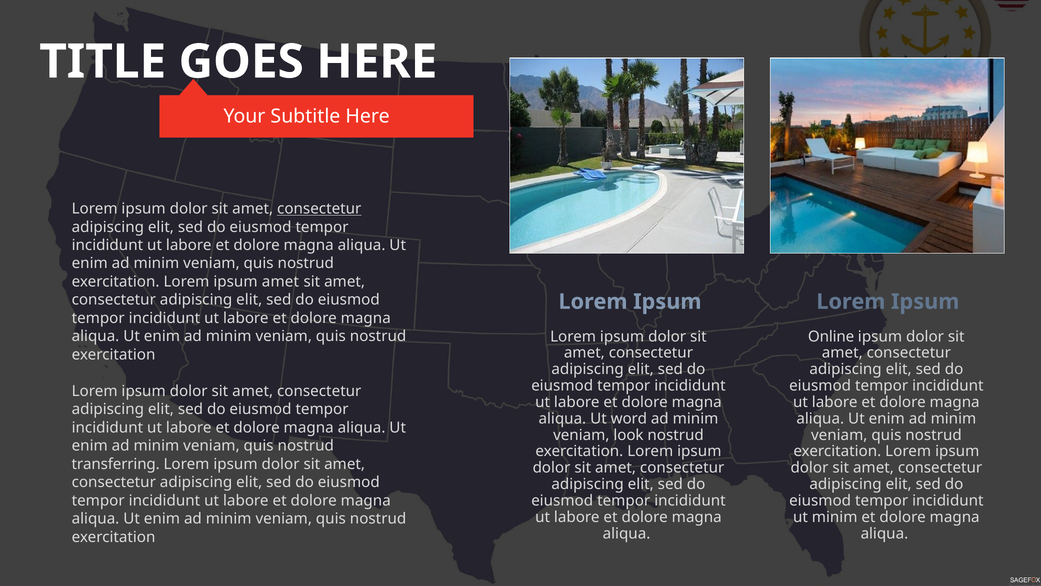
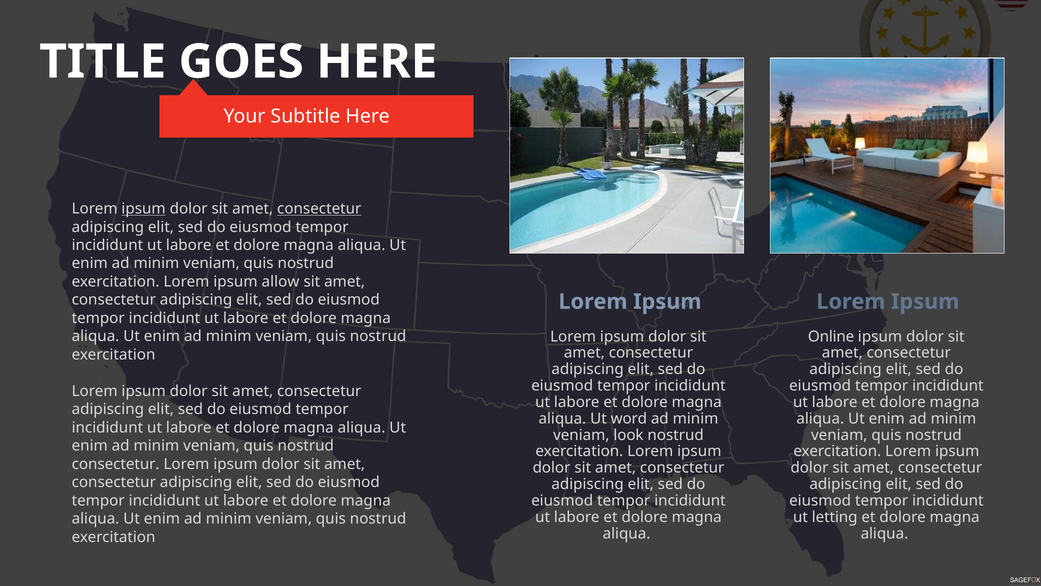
ipsum at (144, 209) underline: none -> present
ipsum amet: amet -> allow
transferring at (116, 464): transferring -> consectetur
ut minim: minim -> letting
